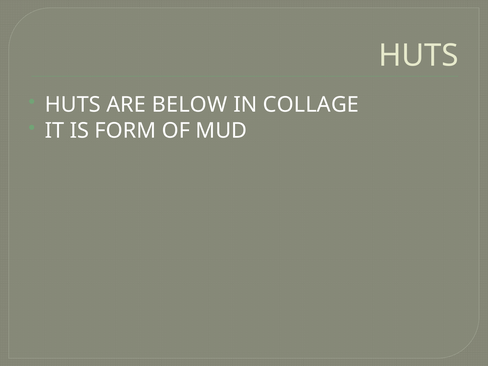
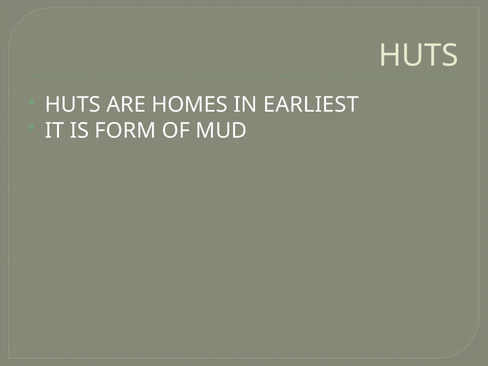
BELOW: BELOW -> HOMES
COLLAGE: COLLAGE -> EARLIEST
